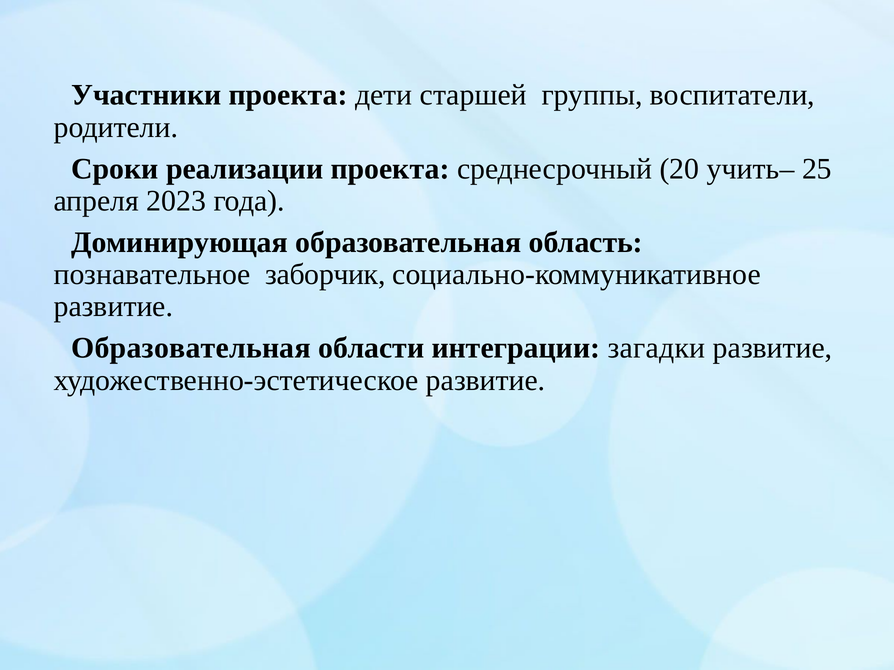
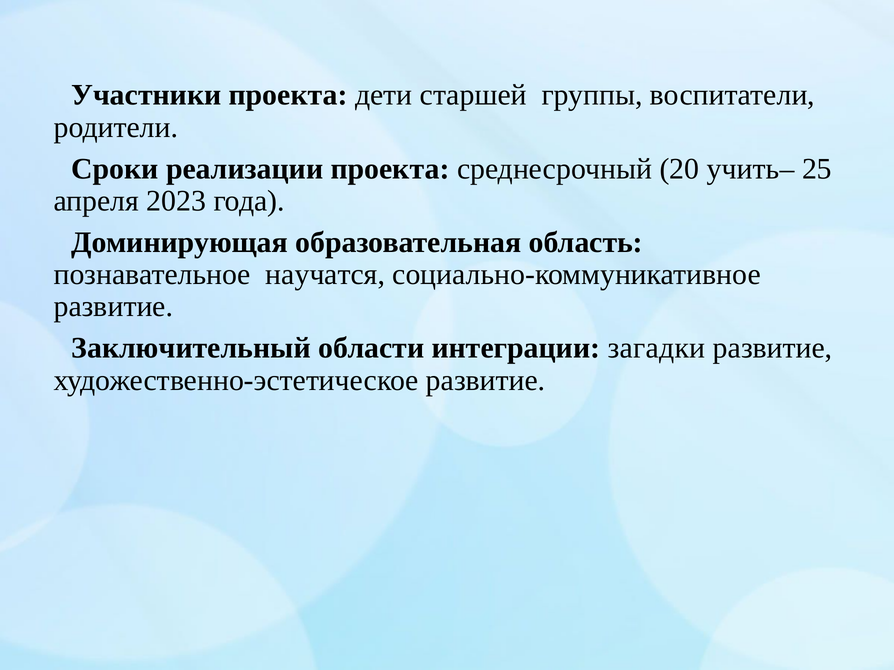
заборчик: заборчик -> научатся
Образовательная at (191, 348): Образовательная -> Заключительный
